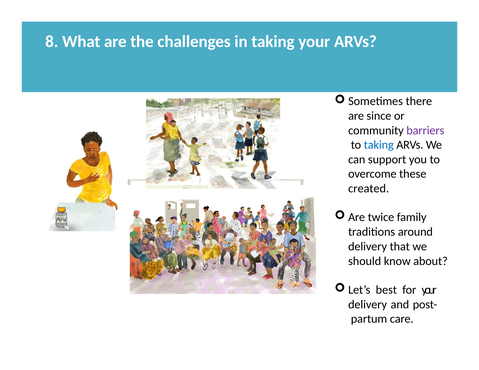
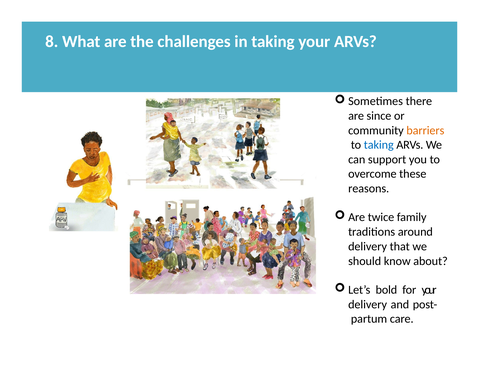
barriers colour: purple -> orange
created: created -> reasons
best: best -> bold
